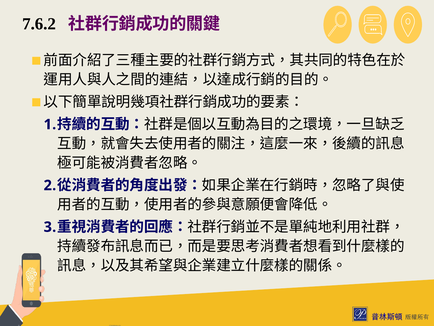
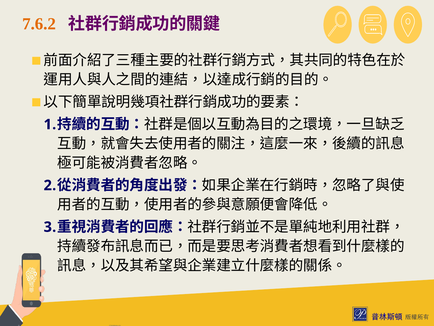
7.6.2 colour: black -> orange
